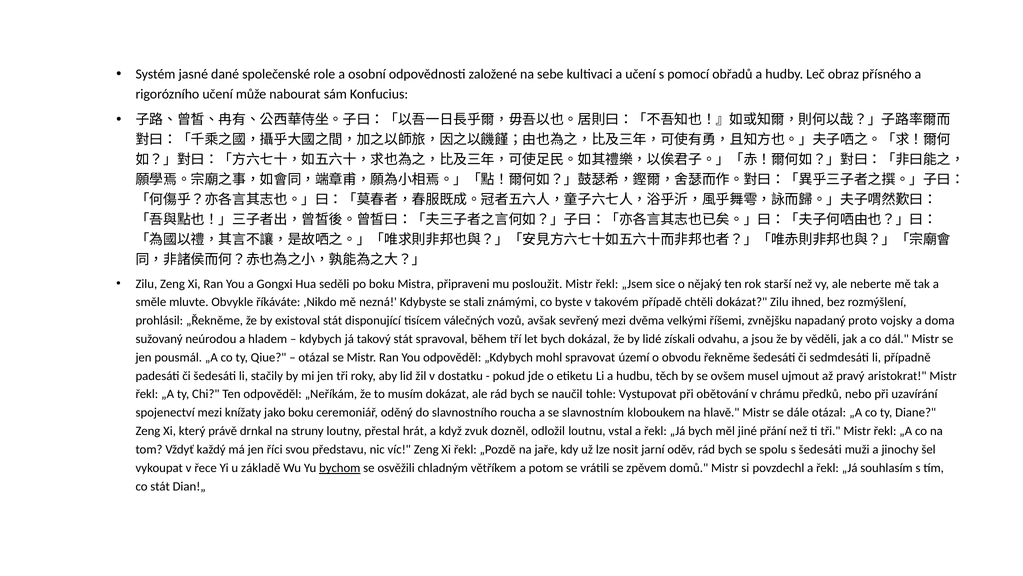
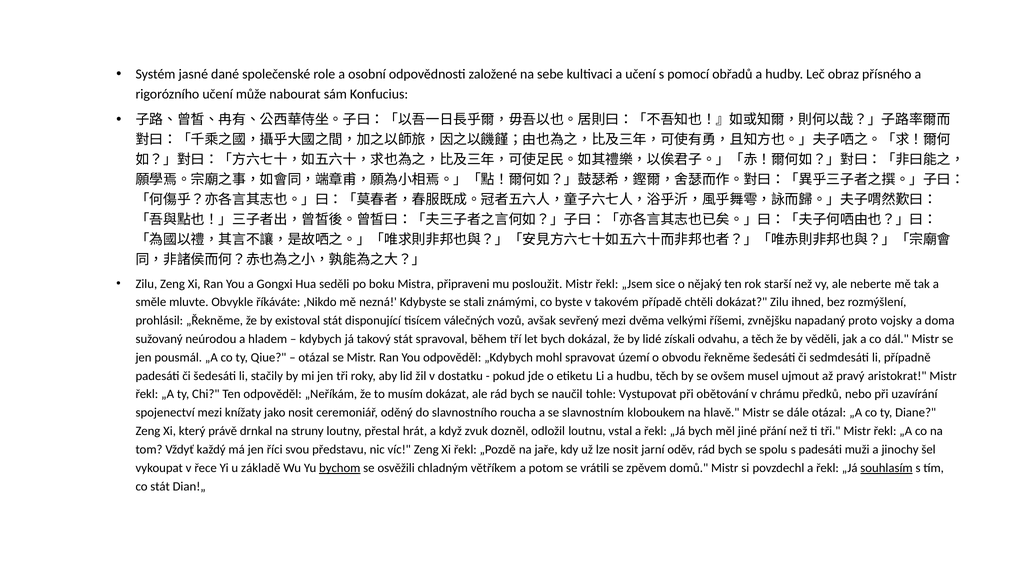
a jsou: jsou -> těch
jako boku: boku -> nosit
s šedesáti: šedesáti -> padesáti
souhlasím underline: none -> present
